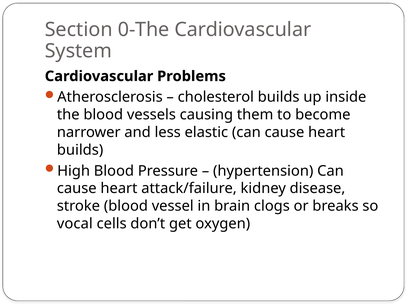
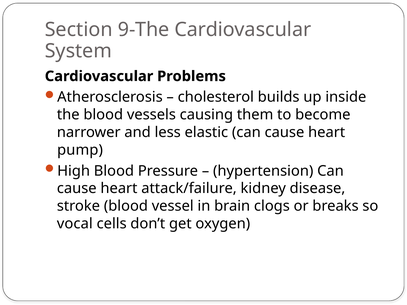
0-The: 0-The -> 9-The
builds at (80, 150): builds -> pump
